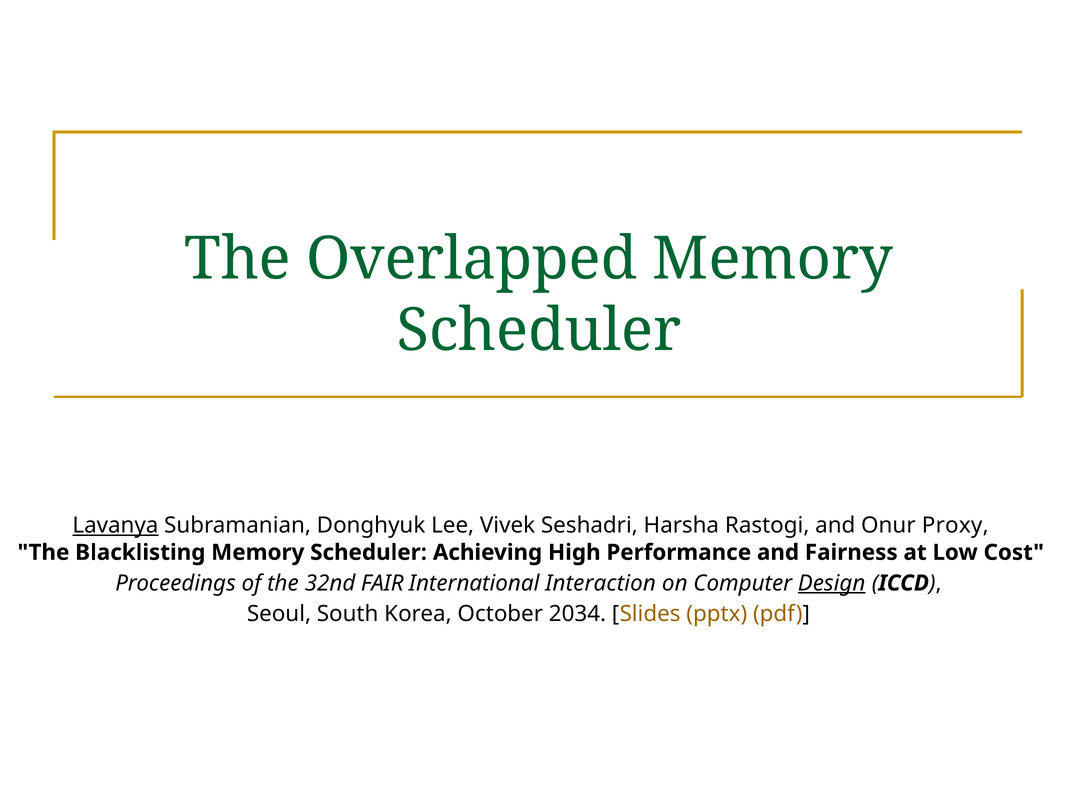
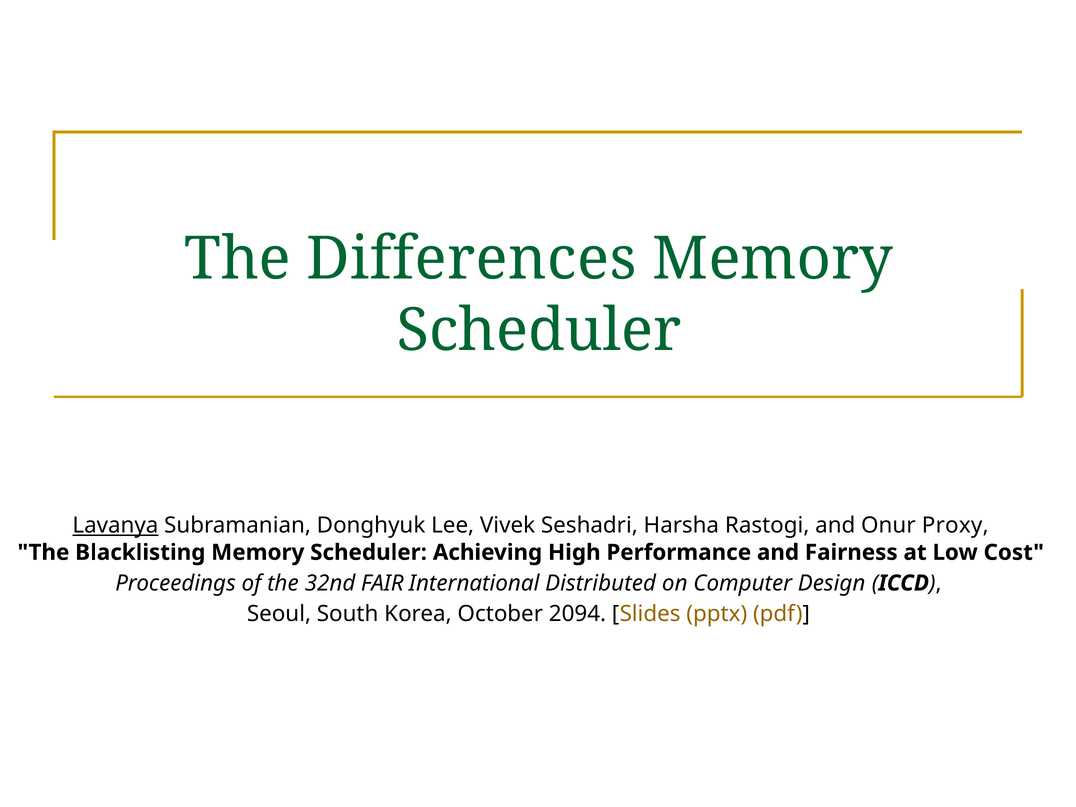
Overlapped: Overlapped -> Differences
Interaction: Interaction -> Distributed
Design underline: present -> none
2034: 2034 -> 2094
